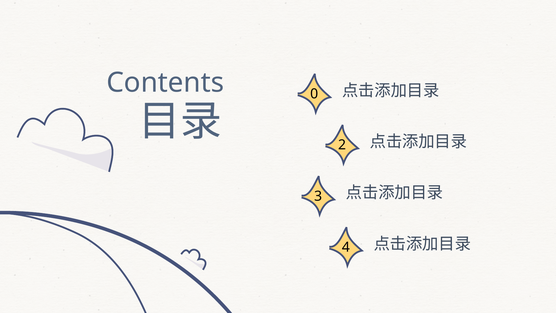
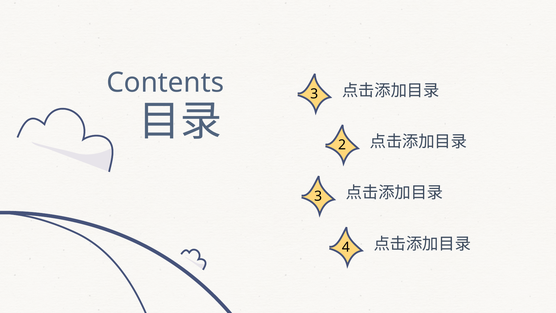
Contents 0: 0 -> 3
